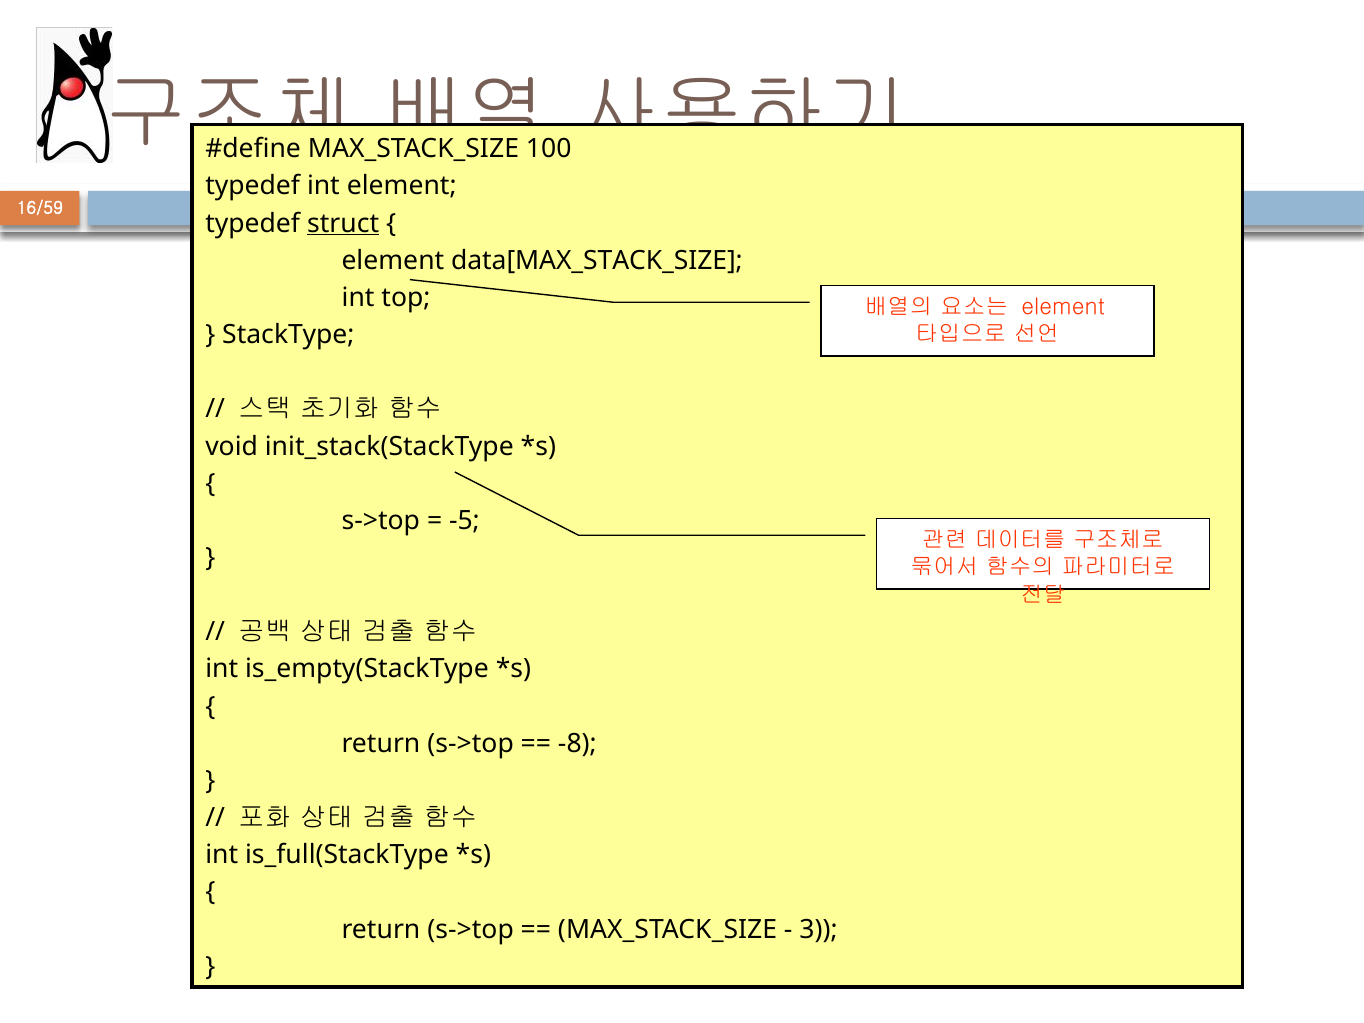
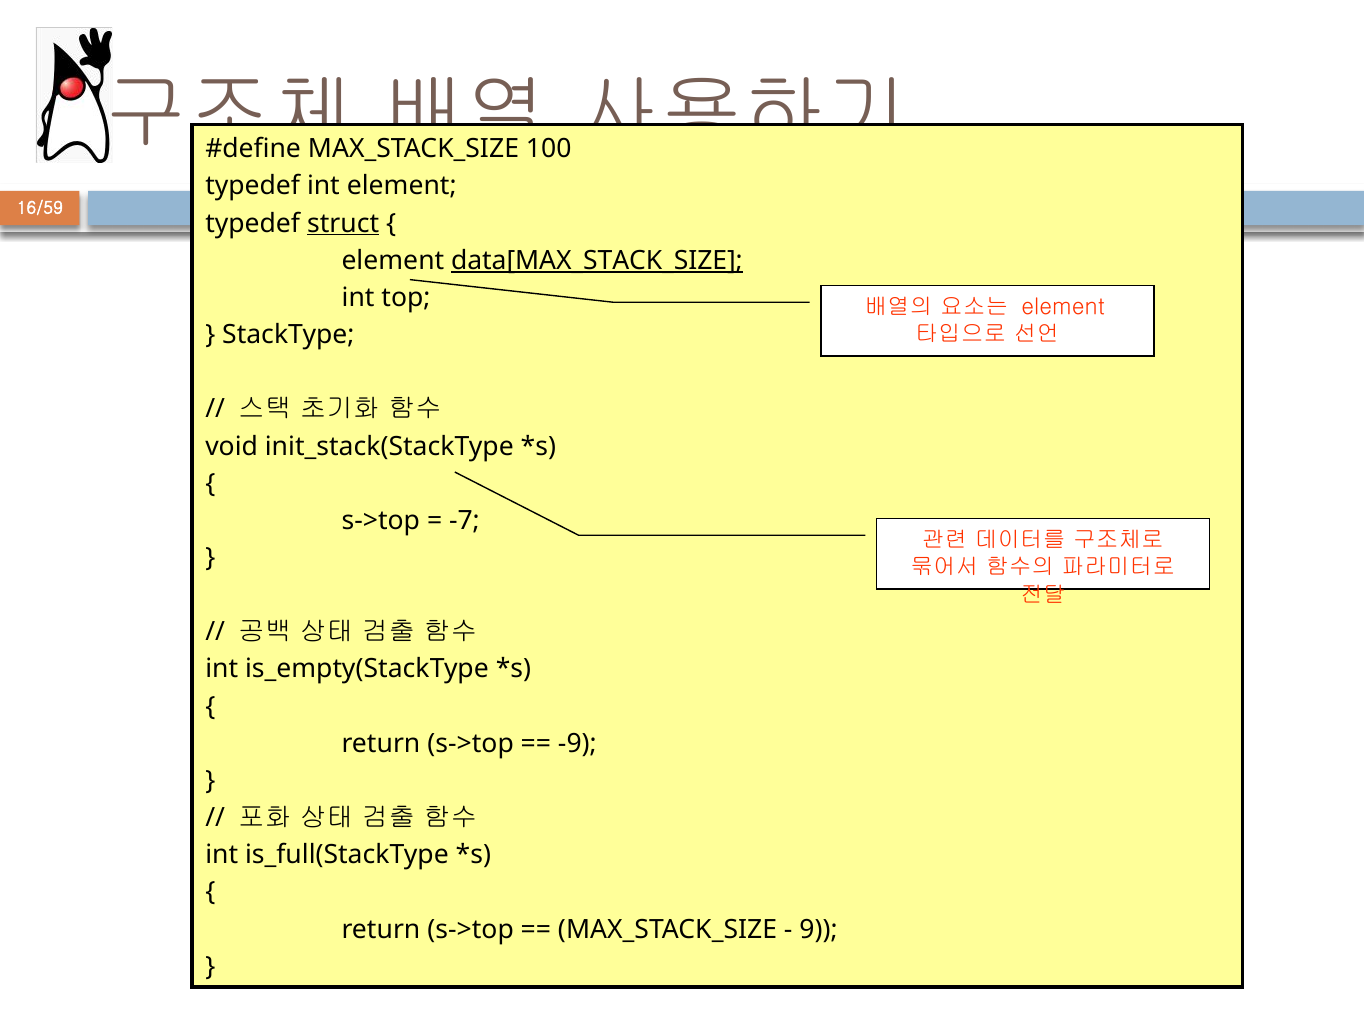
data[MAX_STACK_SIZE underline: none -> present
-5: -5 -> -7
-8: -8 -> -9
3: 3 -> 9
